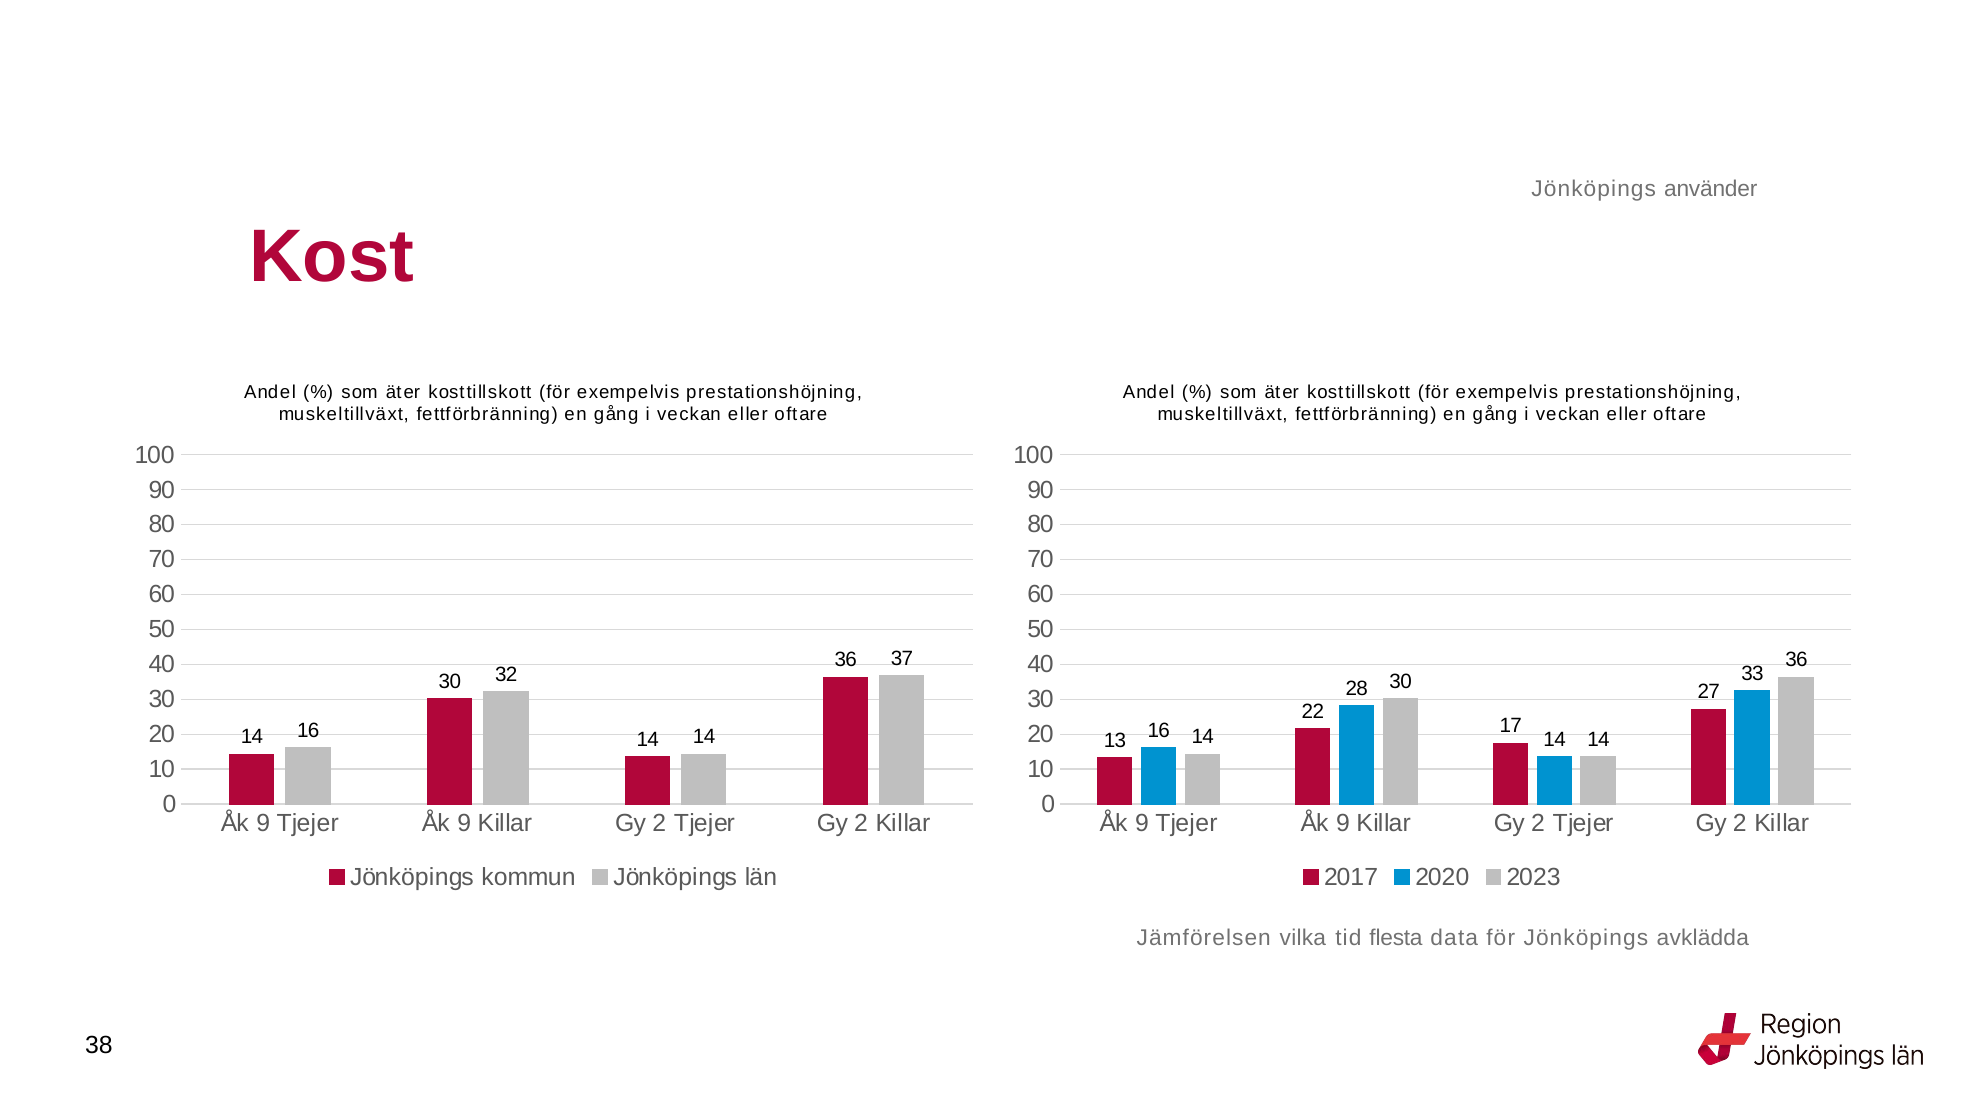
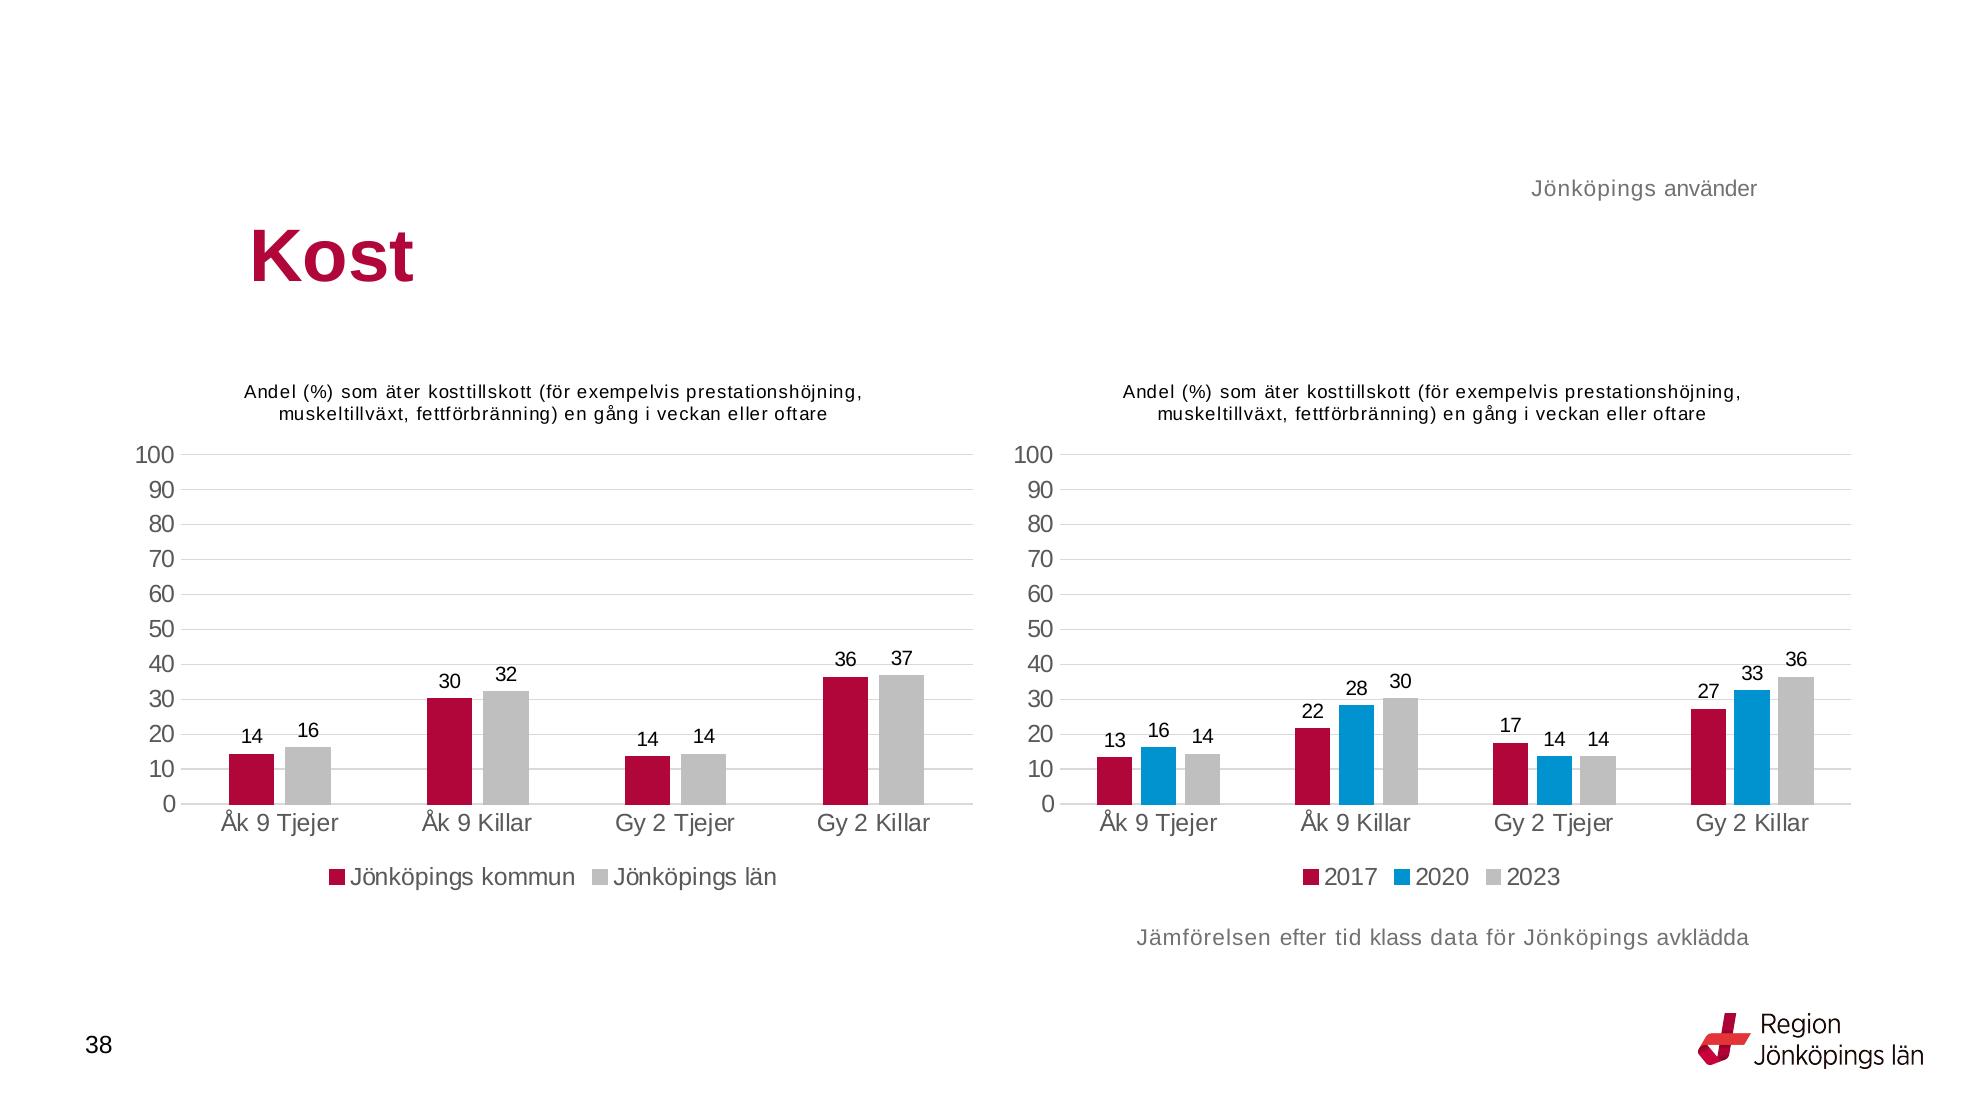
vilka: vilka -> efter
flesta: flesta -> klass
